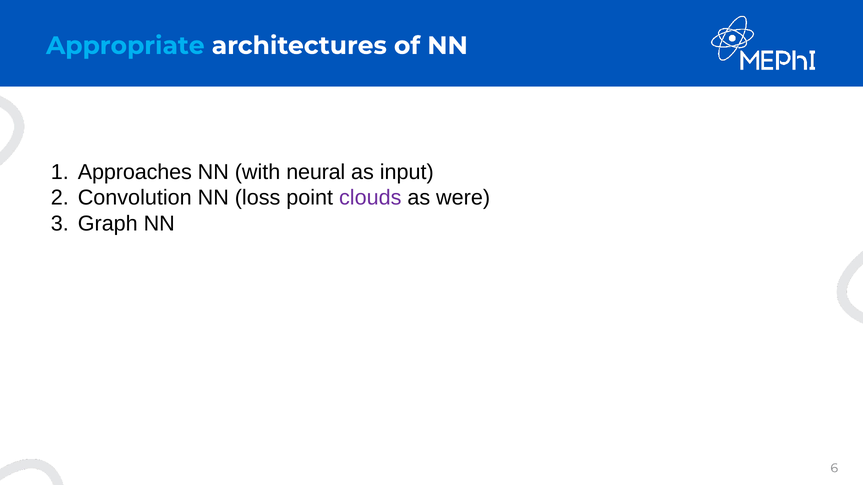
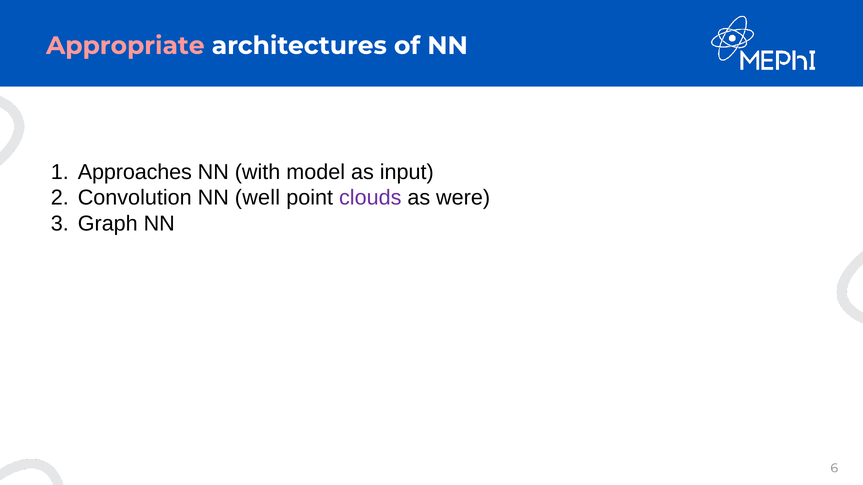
Appropriate colour: light blue -> pink
neural: neural -> model
loss: loss -> well
